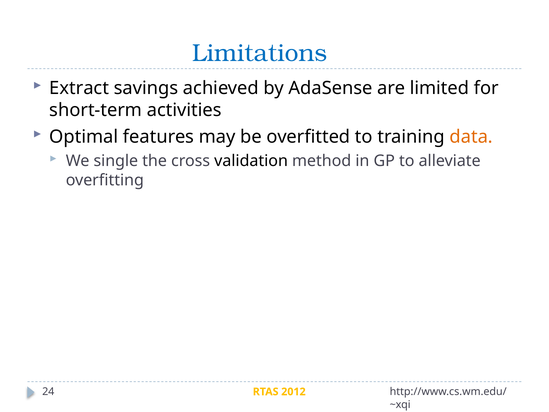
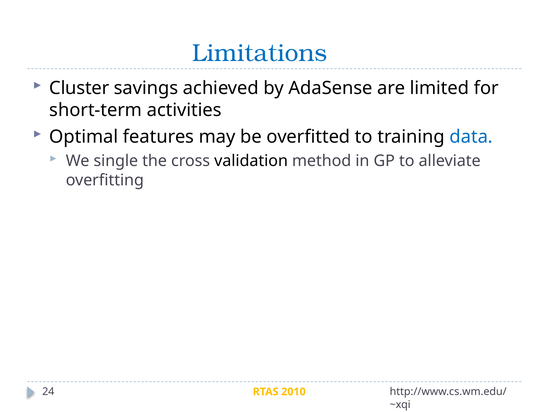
Extract: Extract -> Cluster
data colour: orange -> blue
2012: 2012 -> 2010
